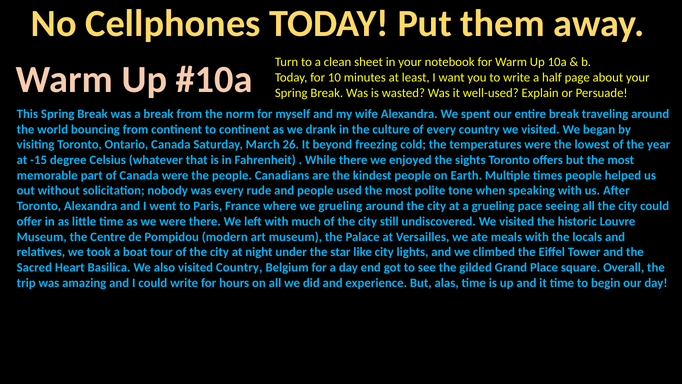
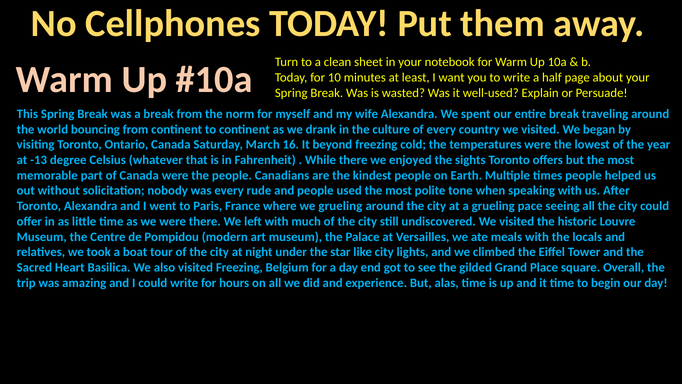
26: 26 -> 16
-15: -15 -> -13
visited Country: Country -> Freezing
